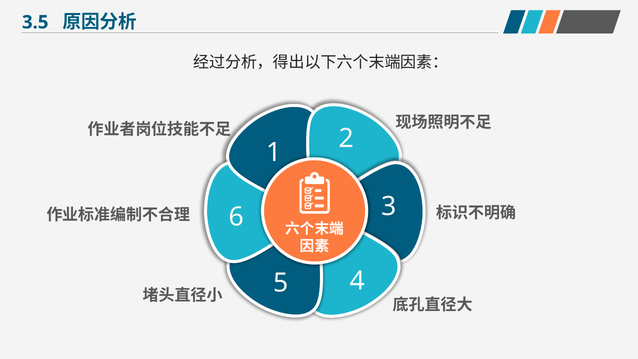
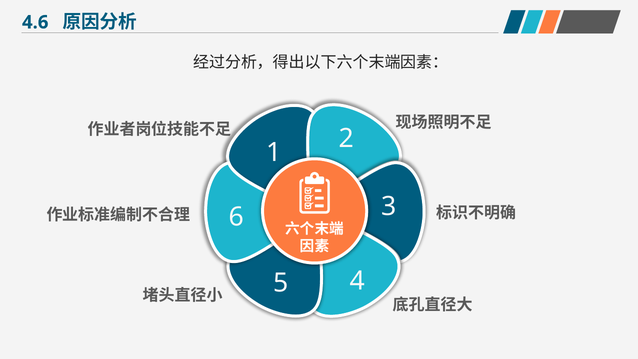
3.5: 3.5 -> 4.6
